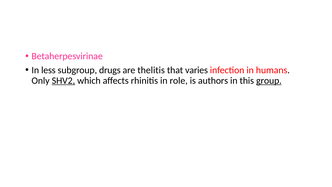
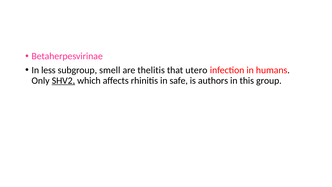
drugs: drugs -> smell
varies: varies -> utero
role: role -> safe
group underline: present -> none
